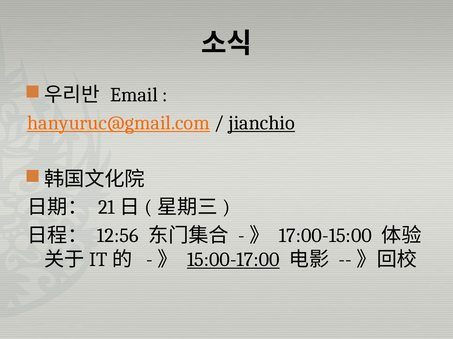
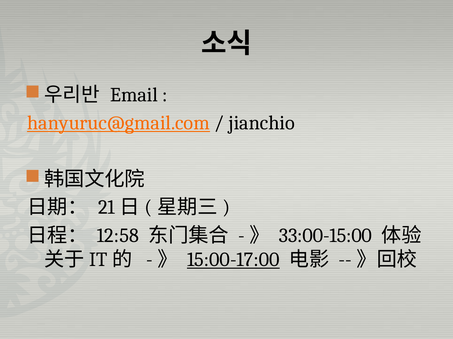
jianchio underline: present -> none
12:56: 12:56 -> 12:58
17:00-15:00: 17:00-15:00 -> 33:00-15:00
